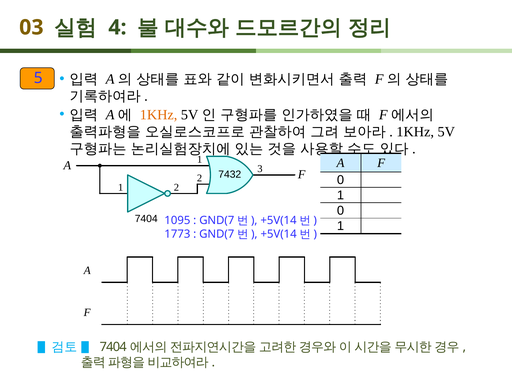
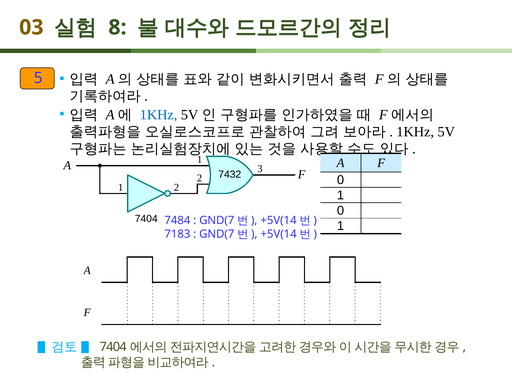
4: 4 -> 8
1KHz at (159, 115) colour: orange -> blue
1095: 1095 -> 7484
1773: 1773 -> 7183
